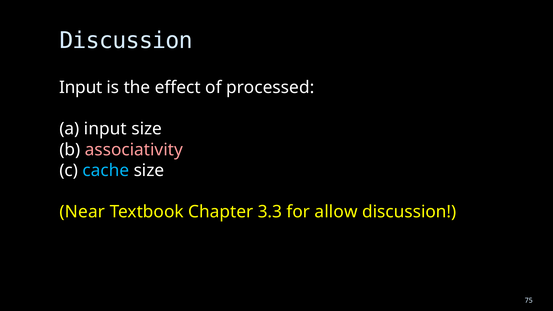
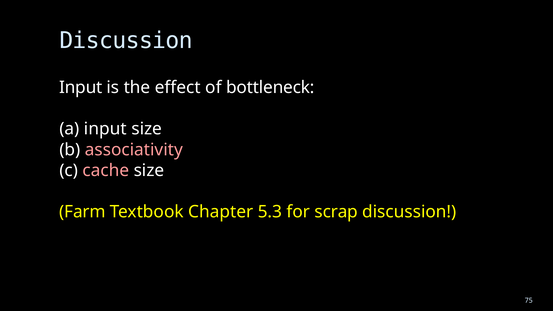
processed: processed -> bottleneck
cache colour: light blue -> pink
Near: Near -> Farm
3.3: 3.3 -> 5.3
allow: allow -> scrap
